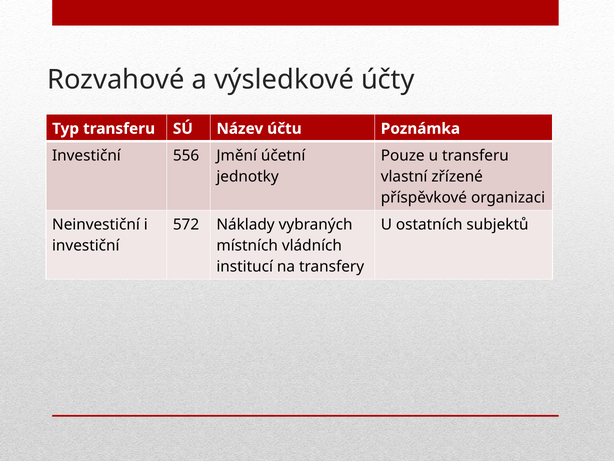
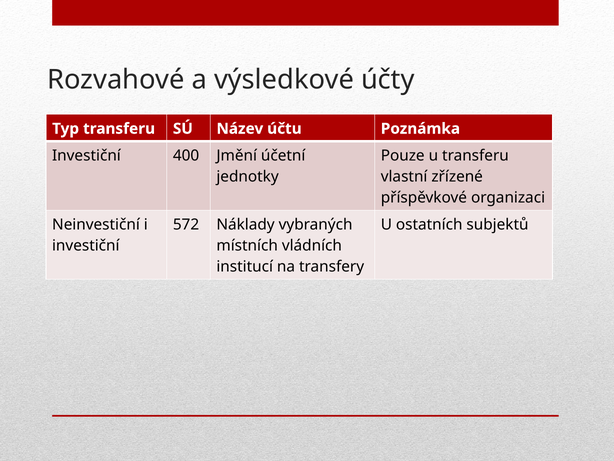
556: 556 -> 400
